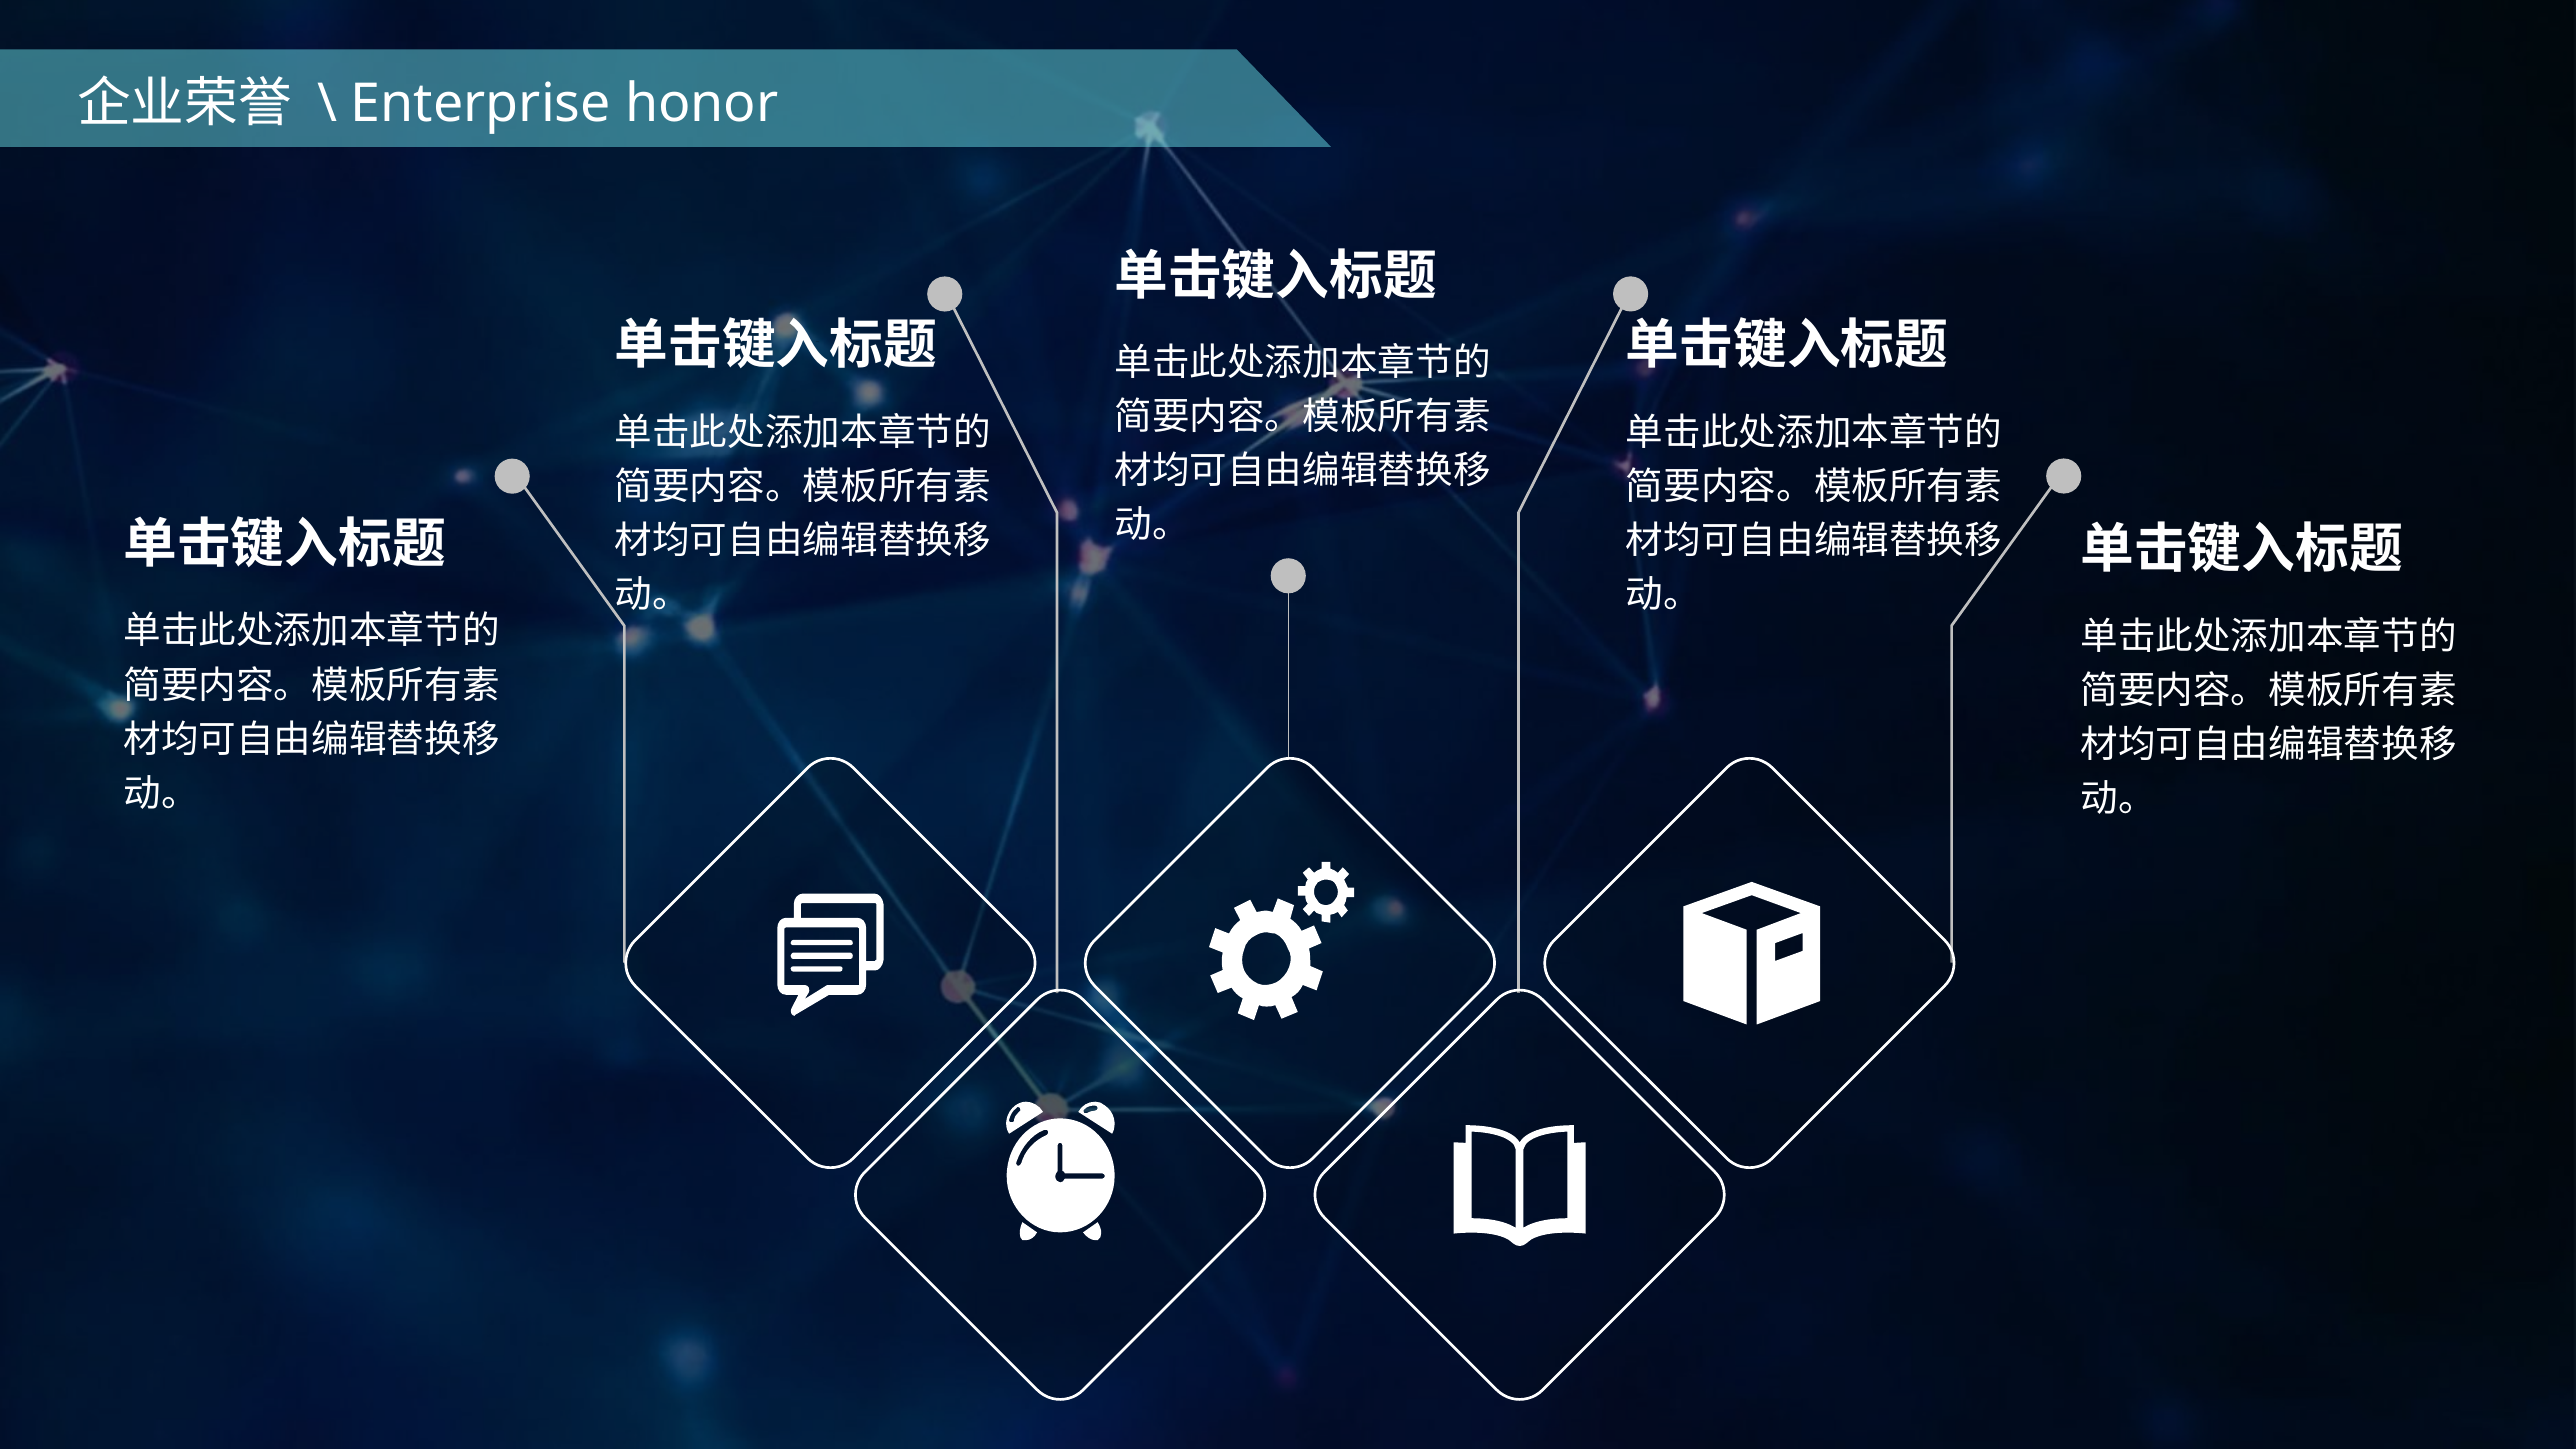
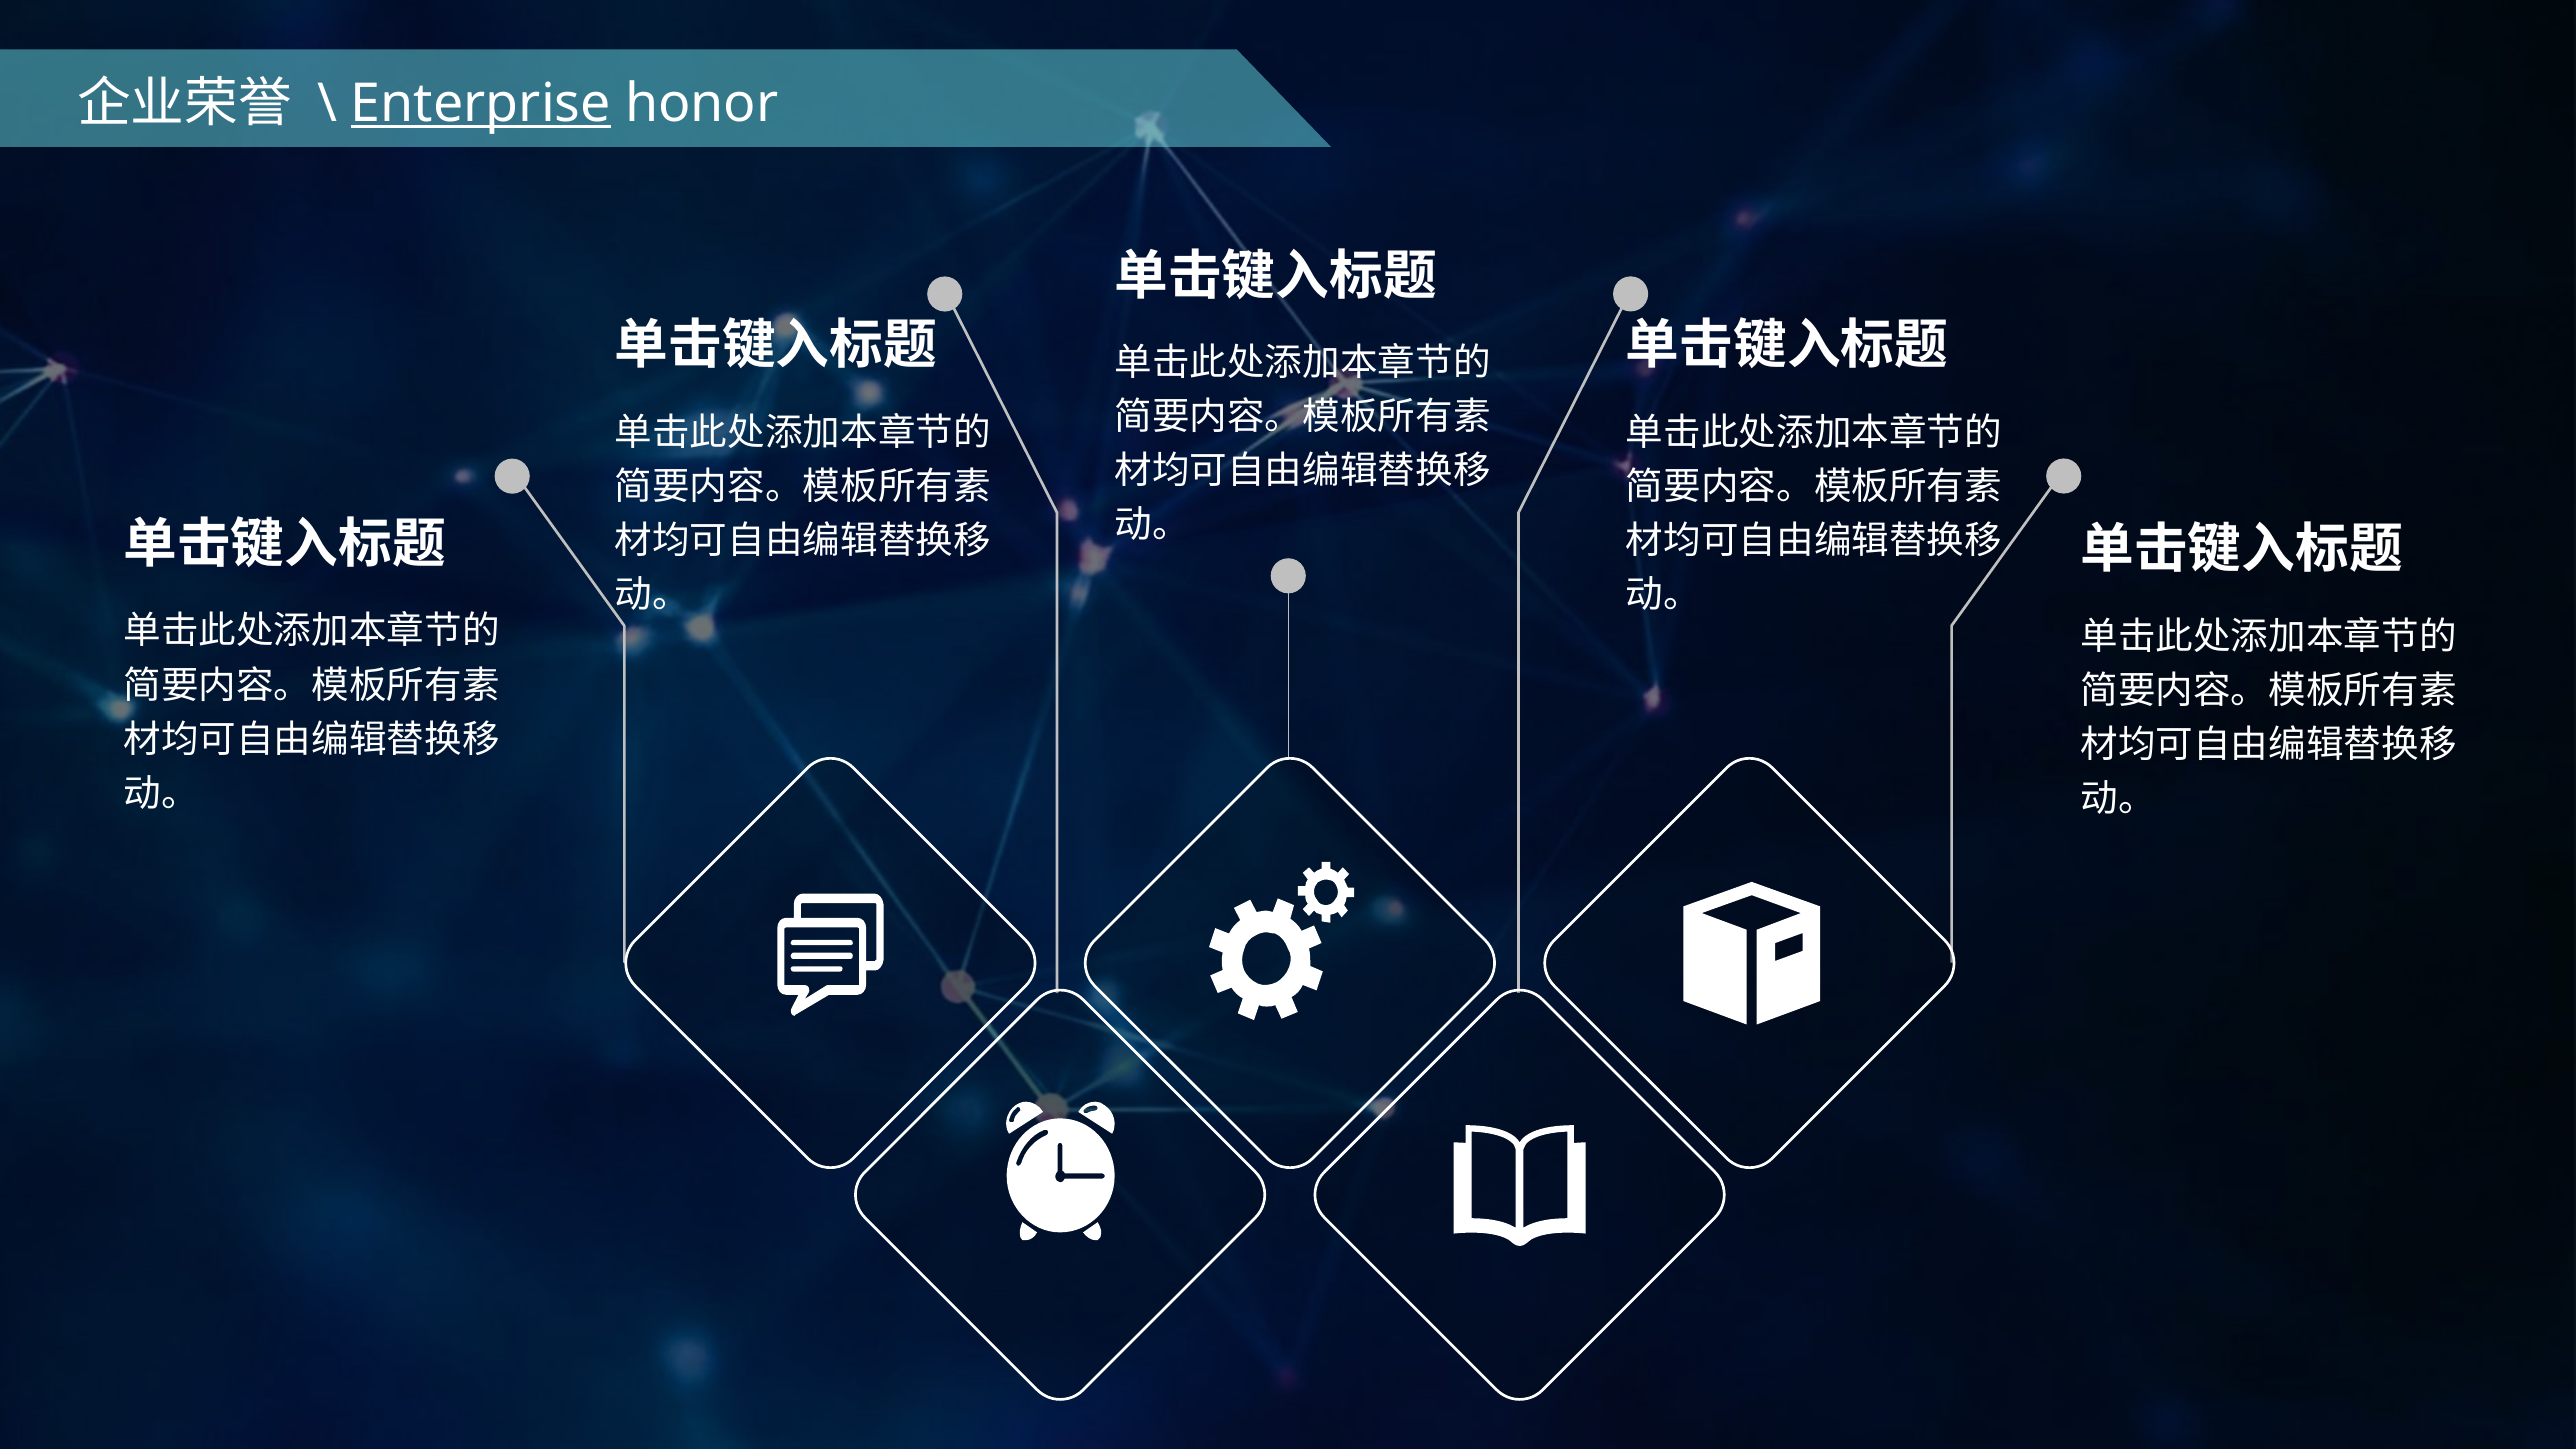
Enterprise underline: none -> present
